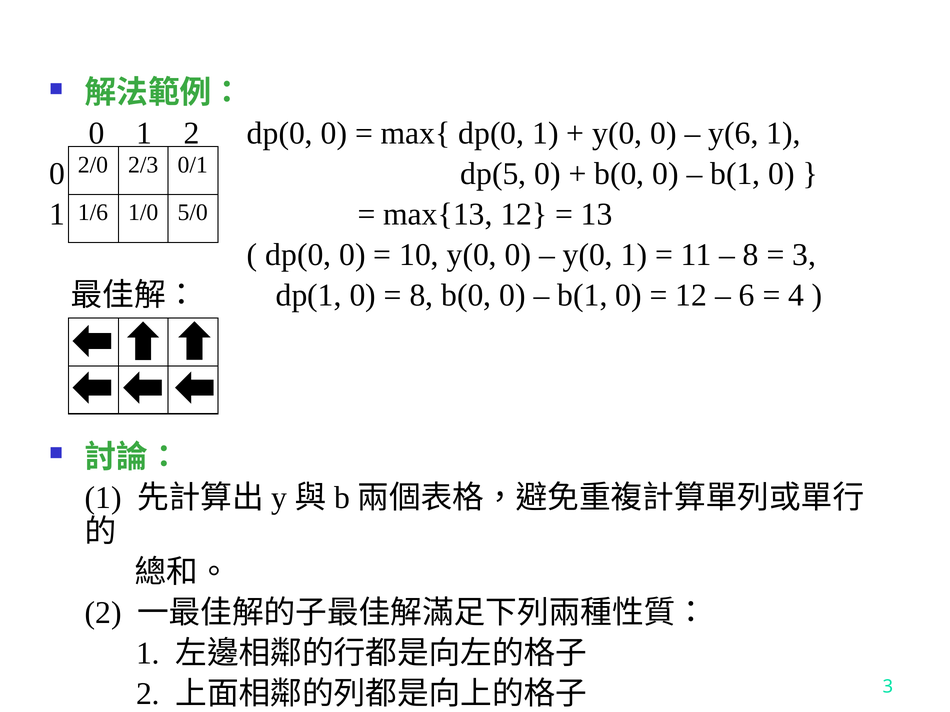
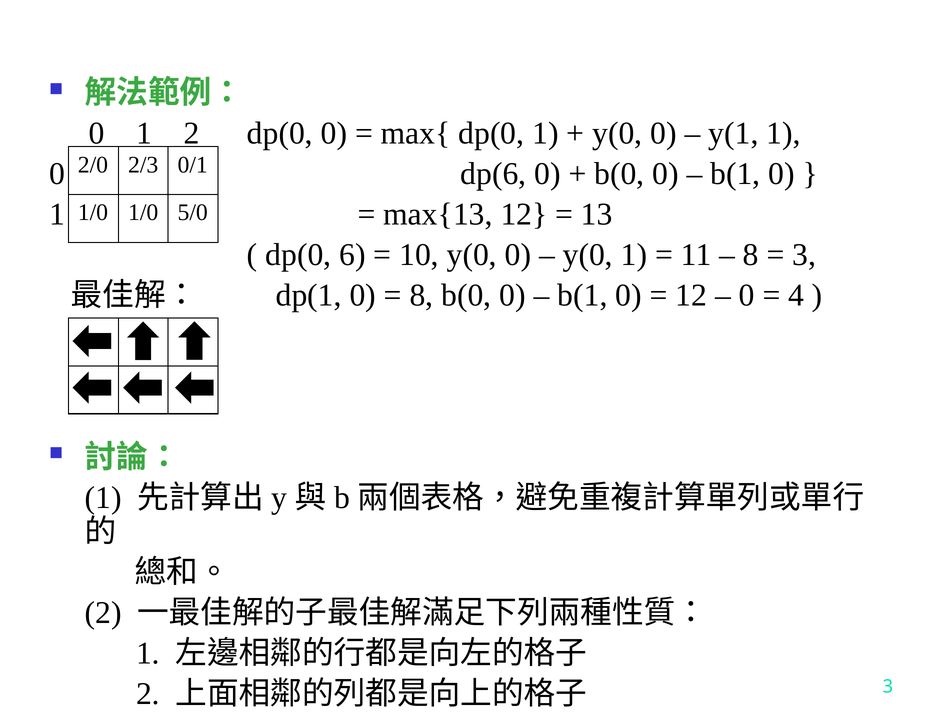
y(6: y(6 -> y(1
dp(5: dp(5 -> dp(6
1/6 at (93, 213): 1/6 -> 1/0
0 at (352, 255): 0 -> 6
6 at (747, 295): 6 -> 0
